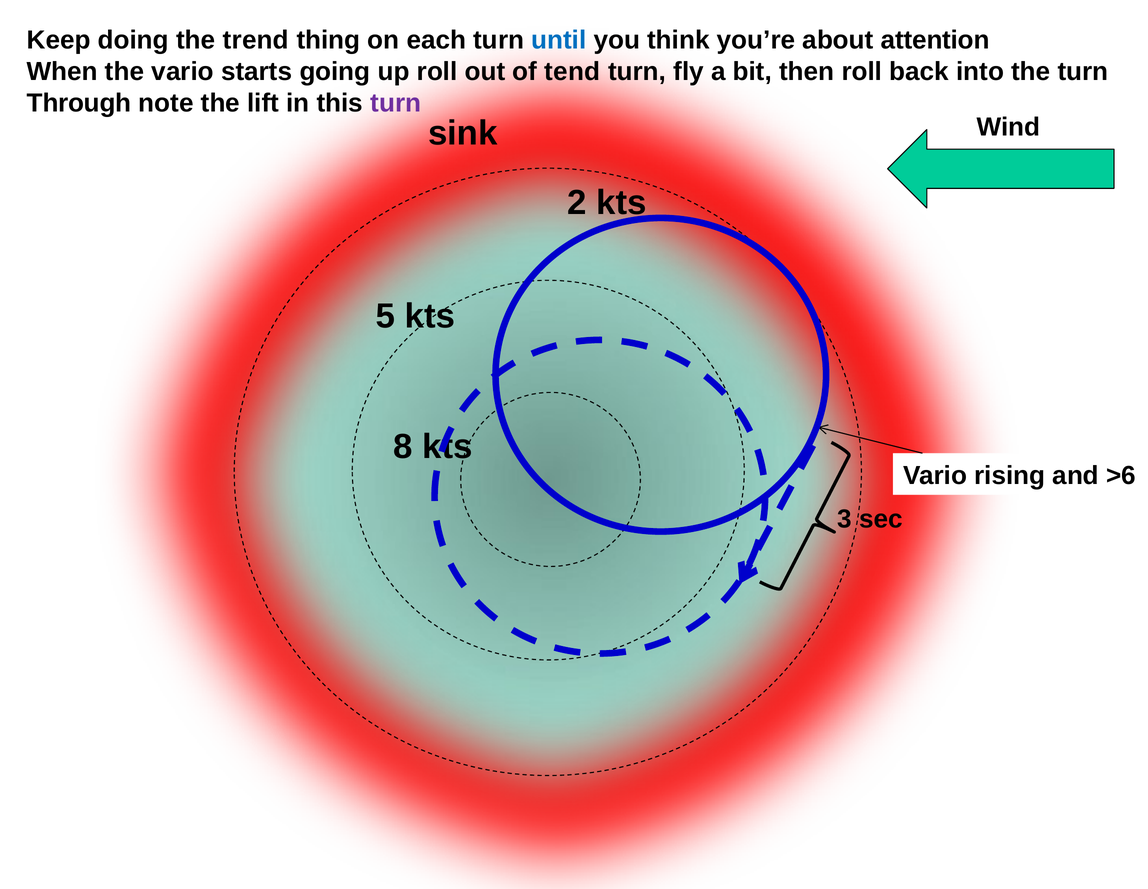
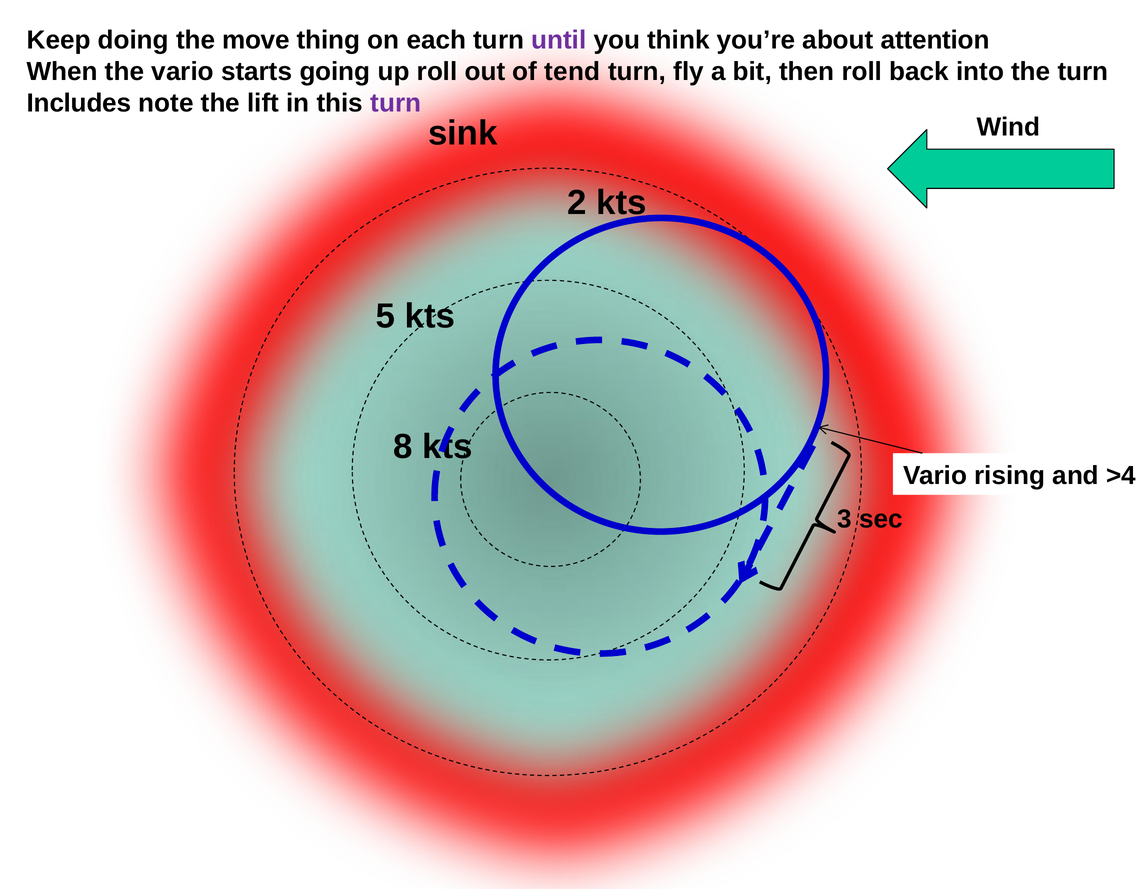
trend: trend -> move
until colour: blue -> purple
Through: Through -> Includes
>6: >6 -> >4
